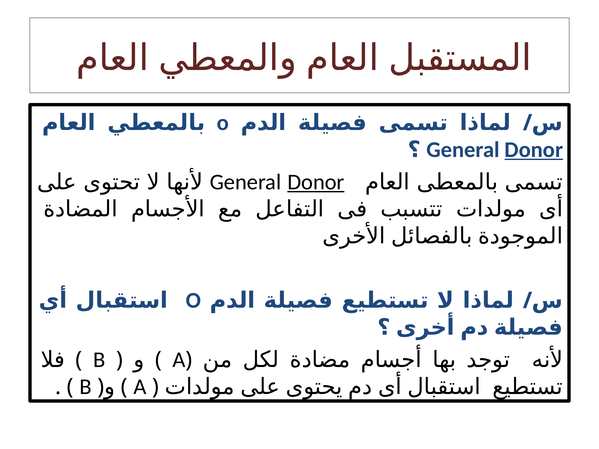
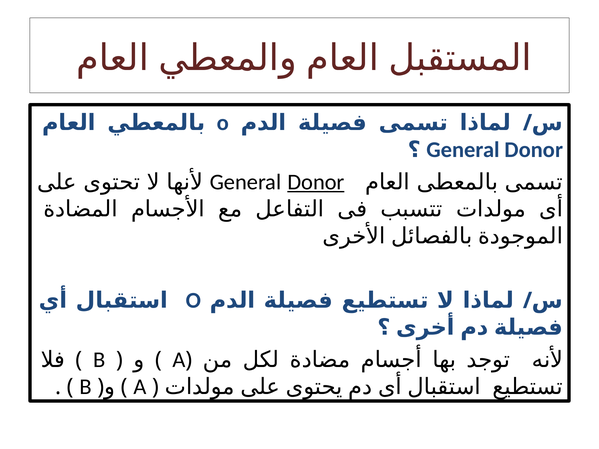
Donor at (534, 150) underline: present -> none
